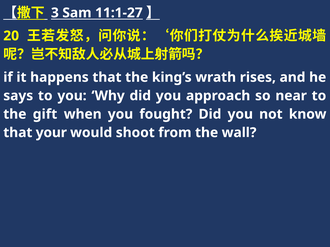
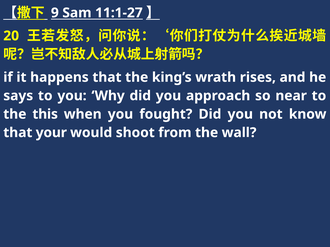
3: 3 -> 9
gift: gift -> this
